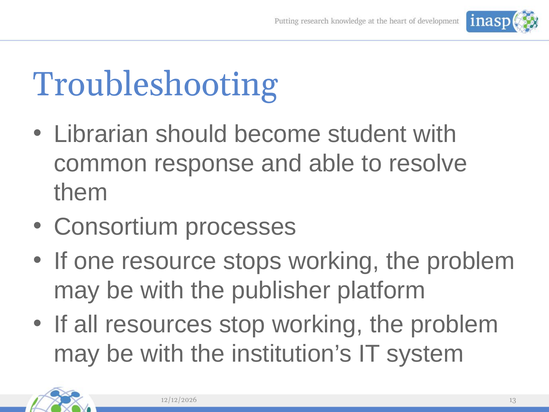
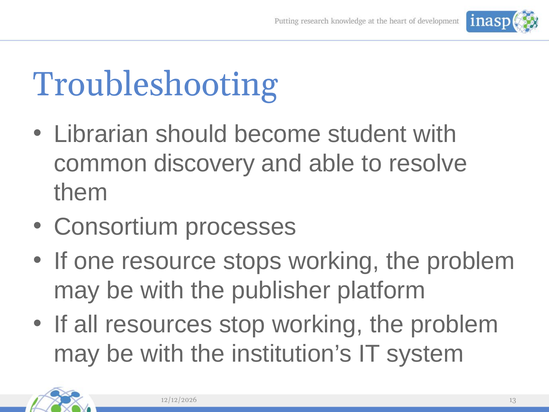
response: response -> discovery
